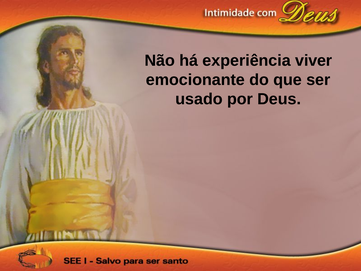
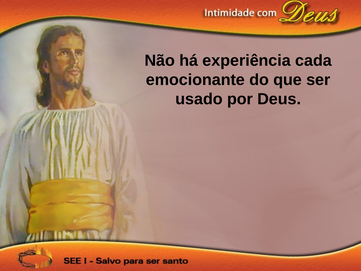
viver: viver -> cada
